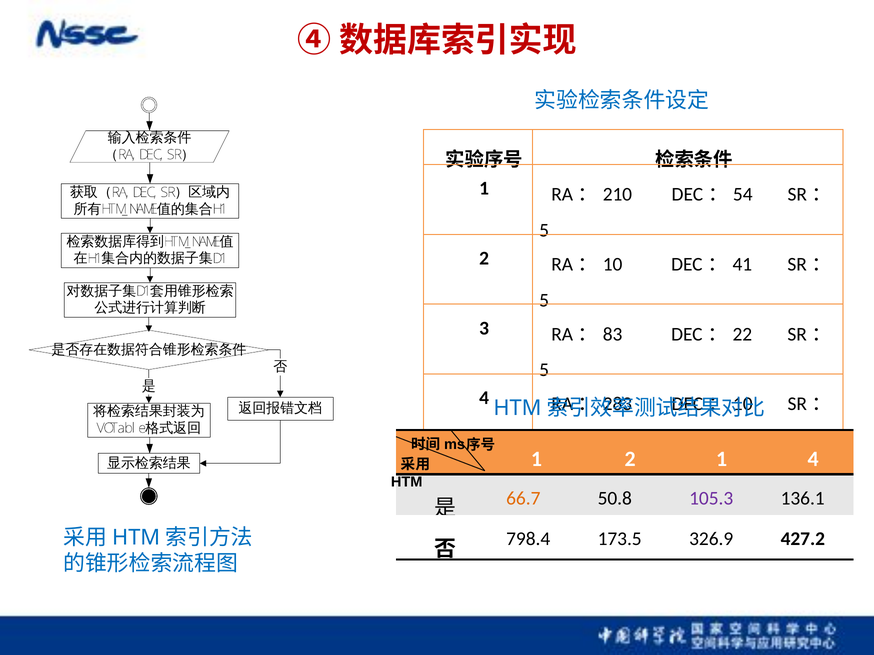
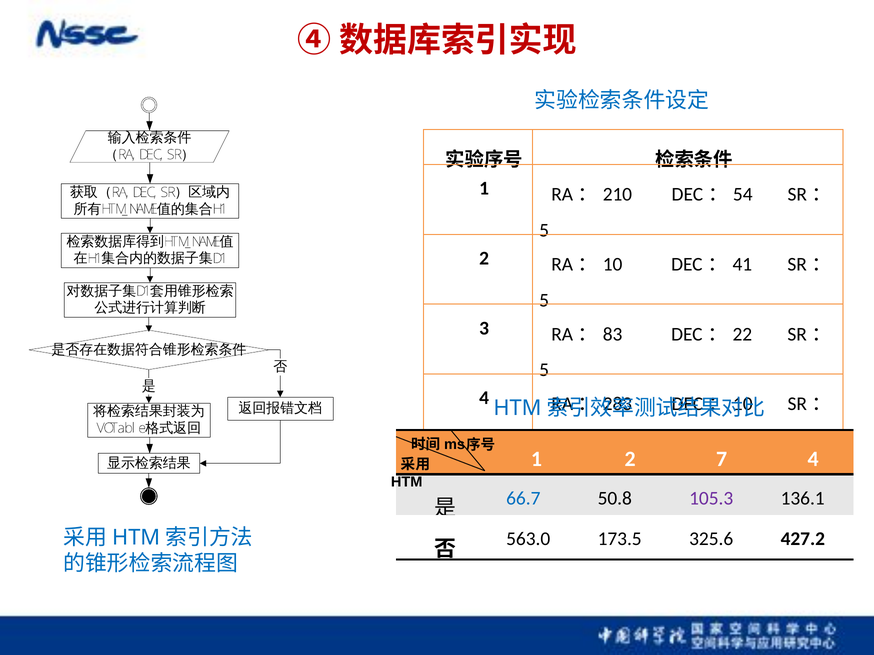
2 1: 1 -> 7
66.7 colour: orange -> blue
798.4: 798.4 -> 563.0
326.9: 326.9 -> 325.6
